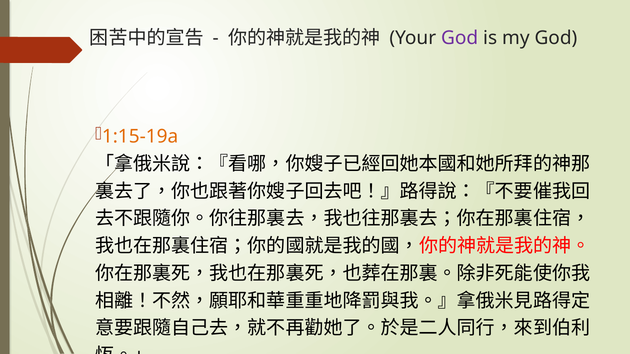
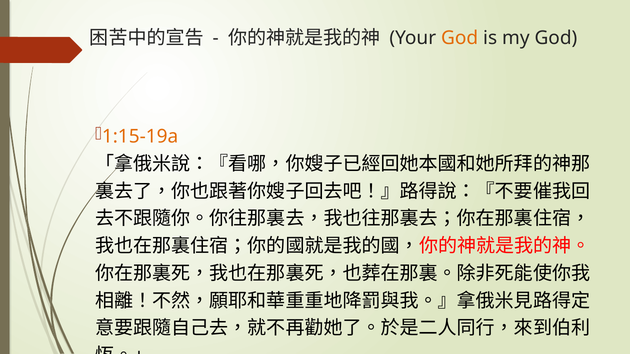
God at (460, 38) colour: purple -> orange
